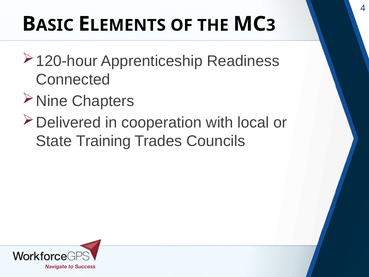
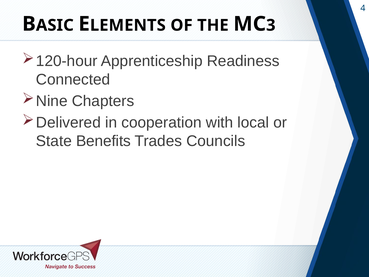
Training: Training -> Benefits
